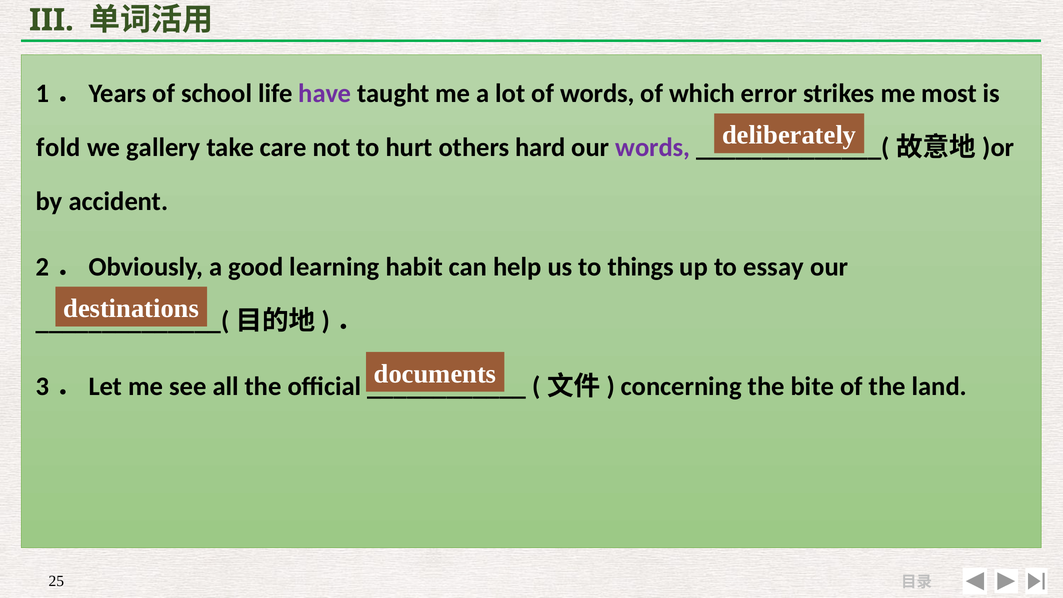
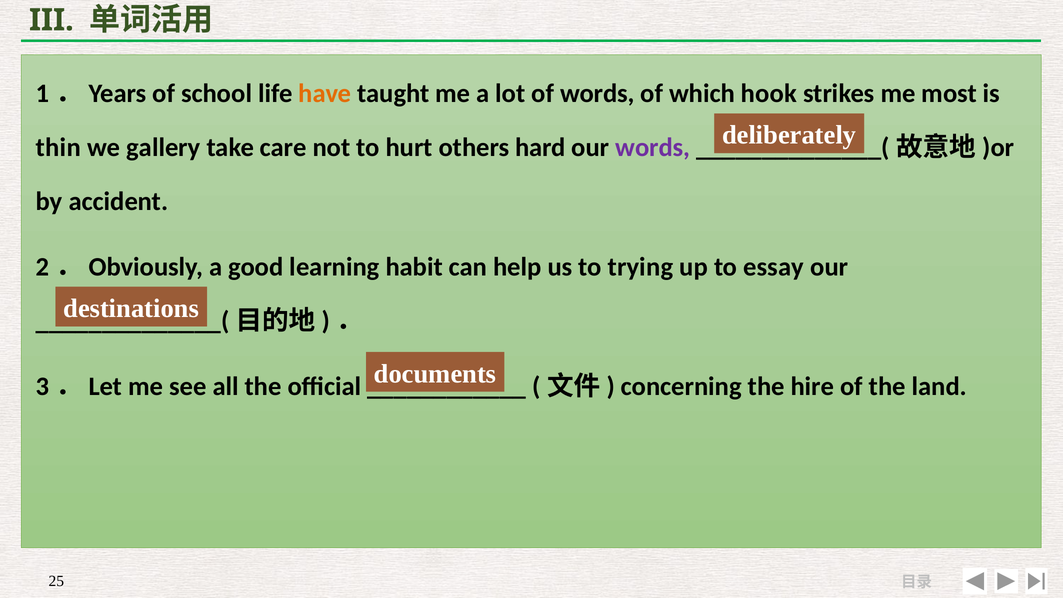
have colour: purple -> orange
error: error -> hook
fold: fold -> thin
things: things -> trying
bite: bite -> hire
